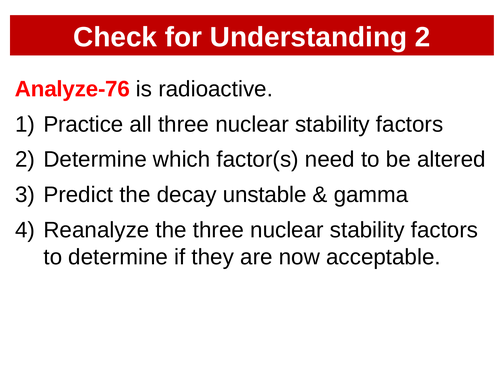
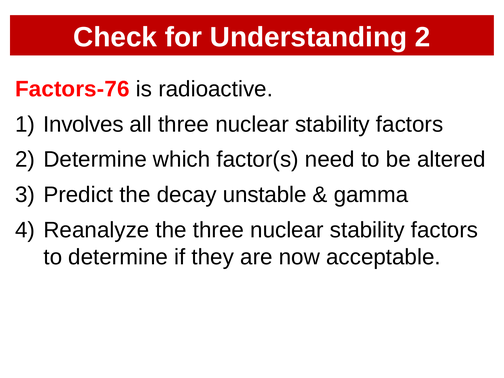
Analyze-76: Analyze-76 -> Factors-76
Practice: Practice -> Involves
